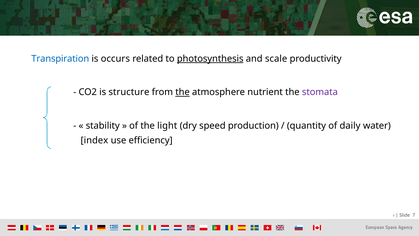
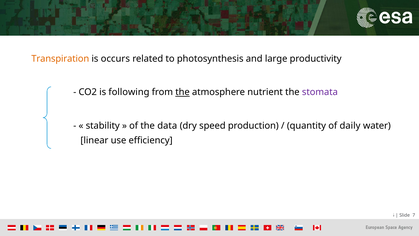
Transpiration colour: blue -> orange
photosynthesis underline: present -> none
scale: scale -> large
structure: structure -> following
light: light -> data
index: index -> linear
